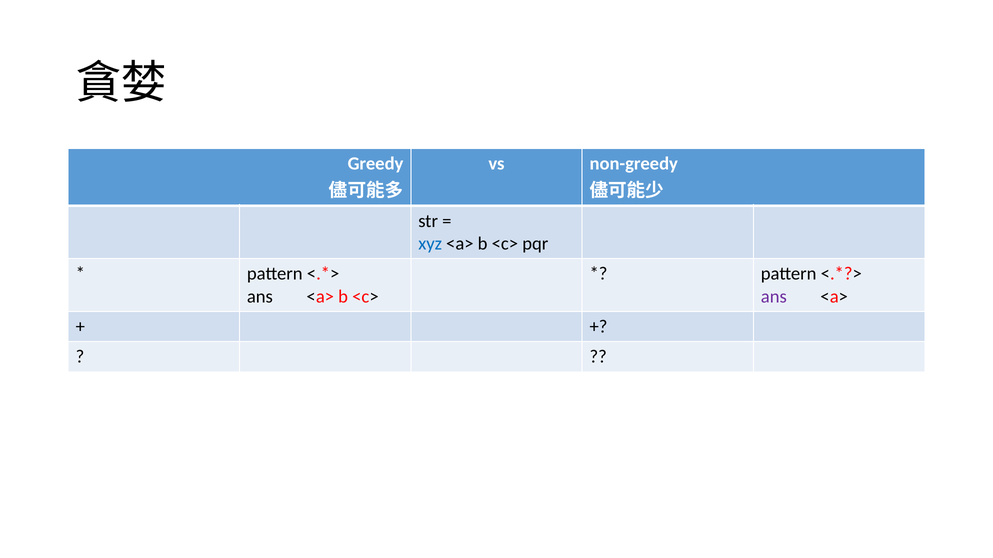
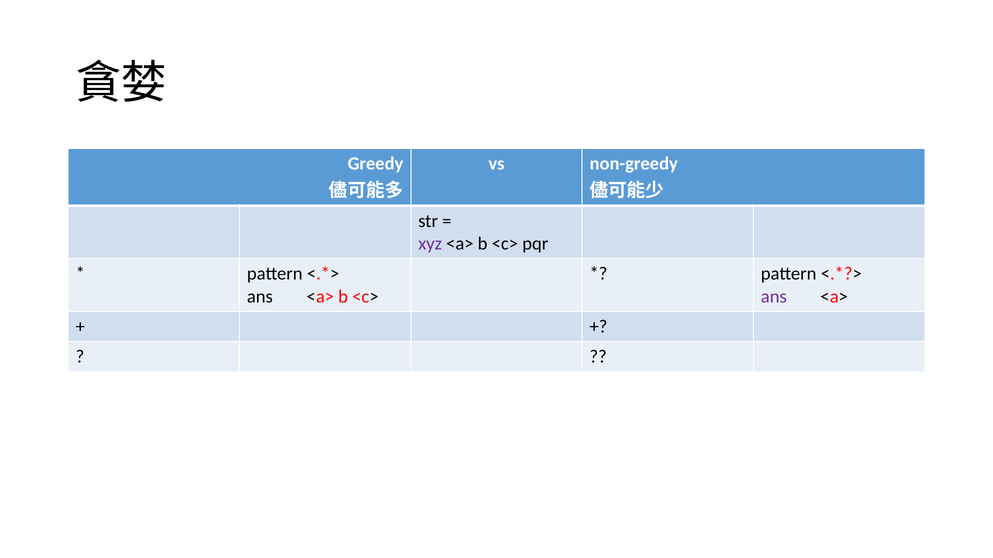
xyz colour: blue -> purple
